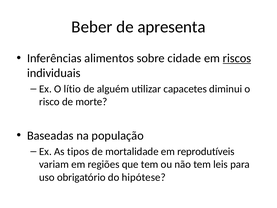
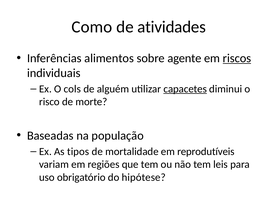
Beber: Beber -> Como
apresenta: apresenta -> atividades
cidade: cidade -> agente
lítio: lítio -> cols
capacetes underline: none -> present
